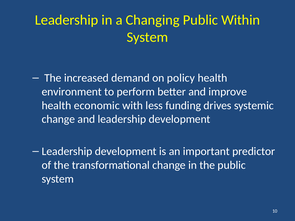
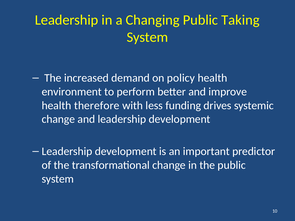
Within: Within -> Taking
economic: economic -> therefore
